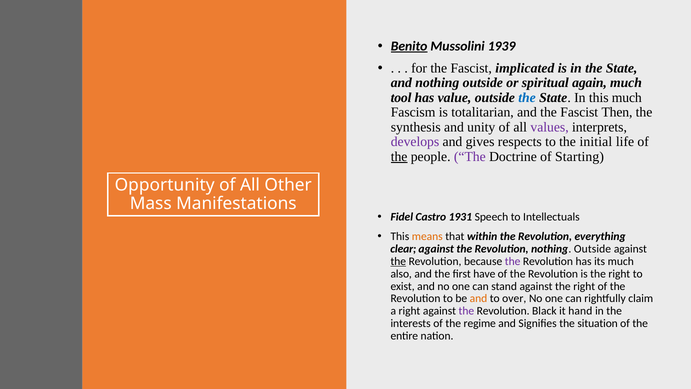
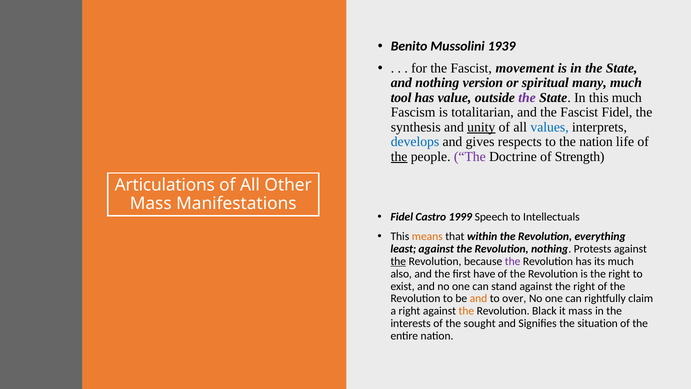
Benito underline: present -> none
implicated: implicated -> movement
and nothing outside: outside -> version
again: again -> many
the at (527, 98) colour: blue -> purple
Fascist Then: Then -> Fidel
unity underline: none -> present
values colour: purple -> blue
develops colour: purple -> blue
the initial: initial -> nation
Starting: Starting -> Strength
Opportunity: Opportunity -> Articulations
1931: 1931 -> 1999
clear: clear -> least
Revolution nothing Outside: Outside -> Protests
the at (466, 311) colour: purple -> orange
it hand: hand -> mass
regime: regime -> sought
